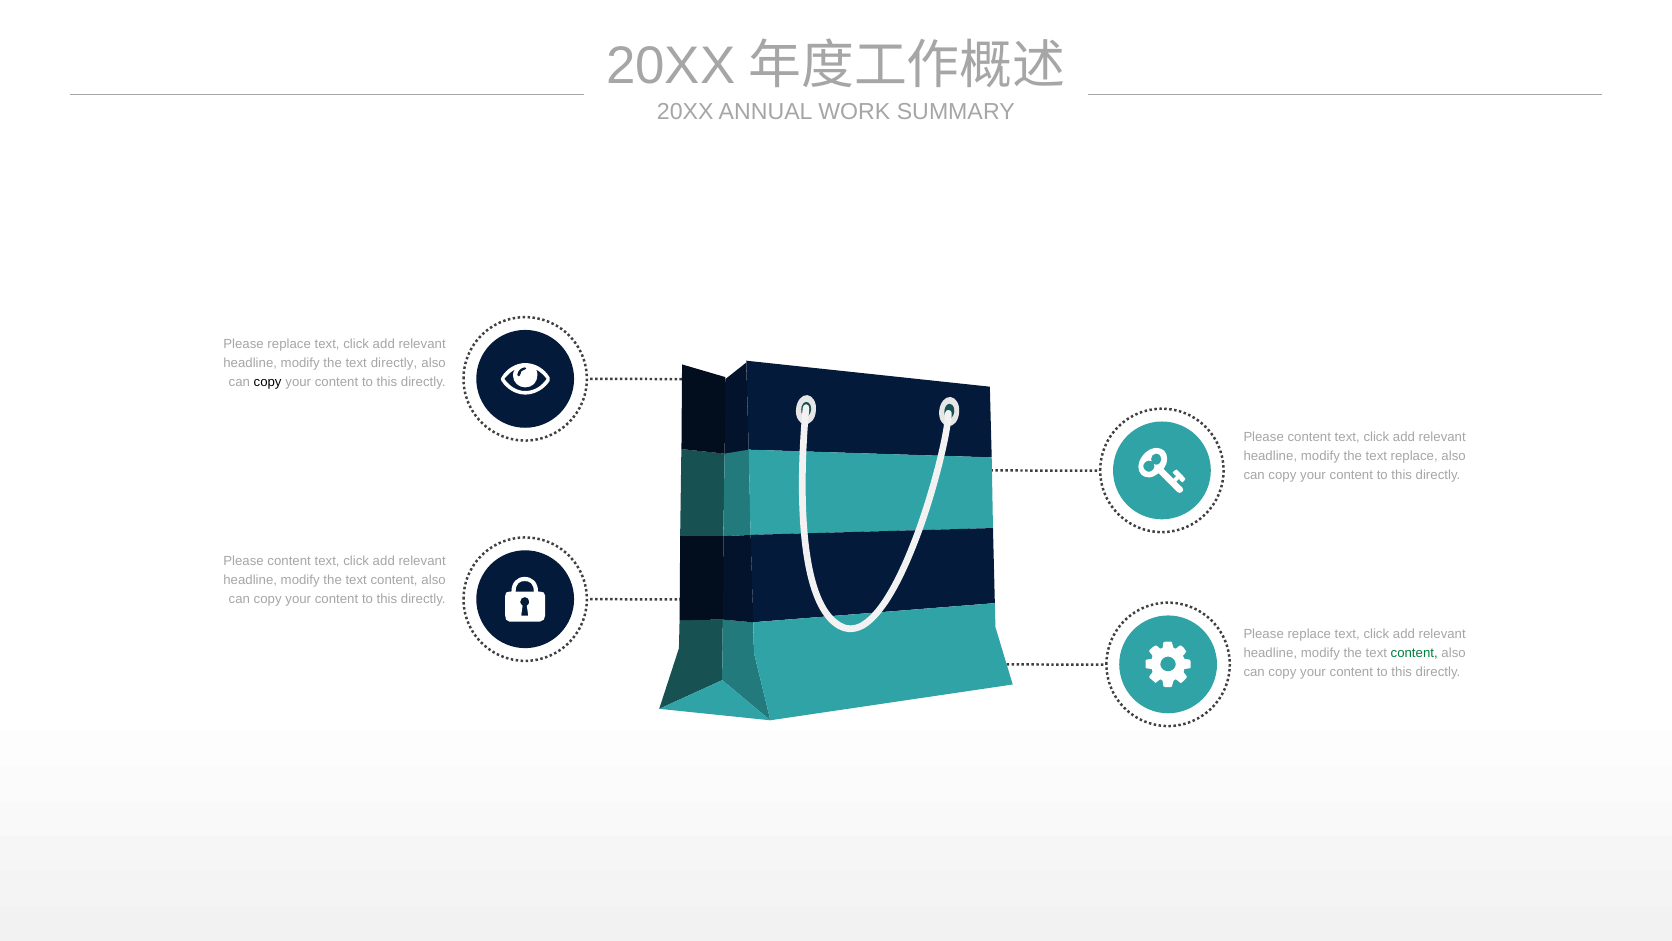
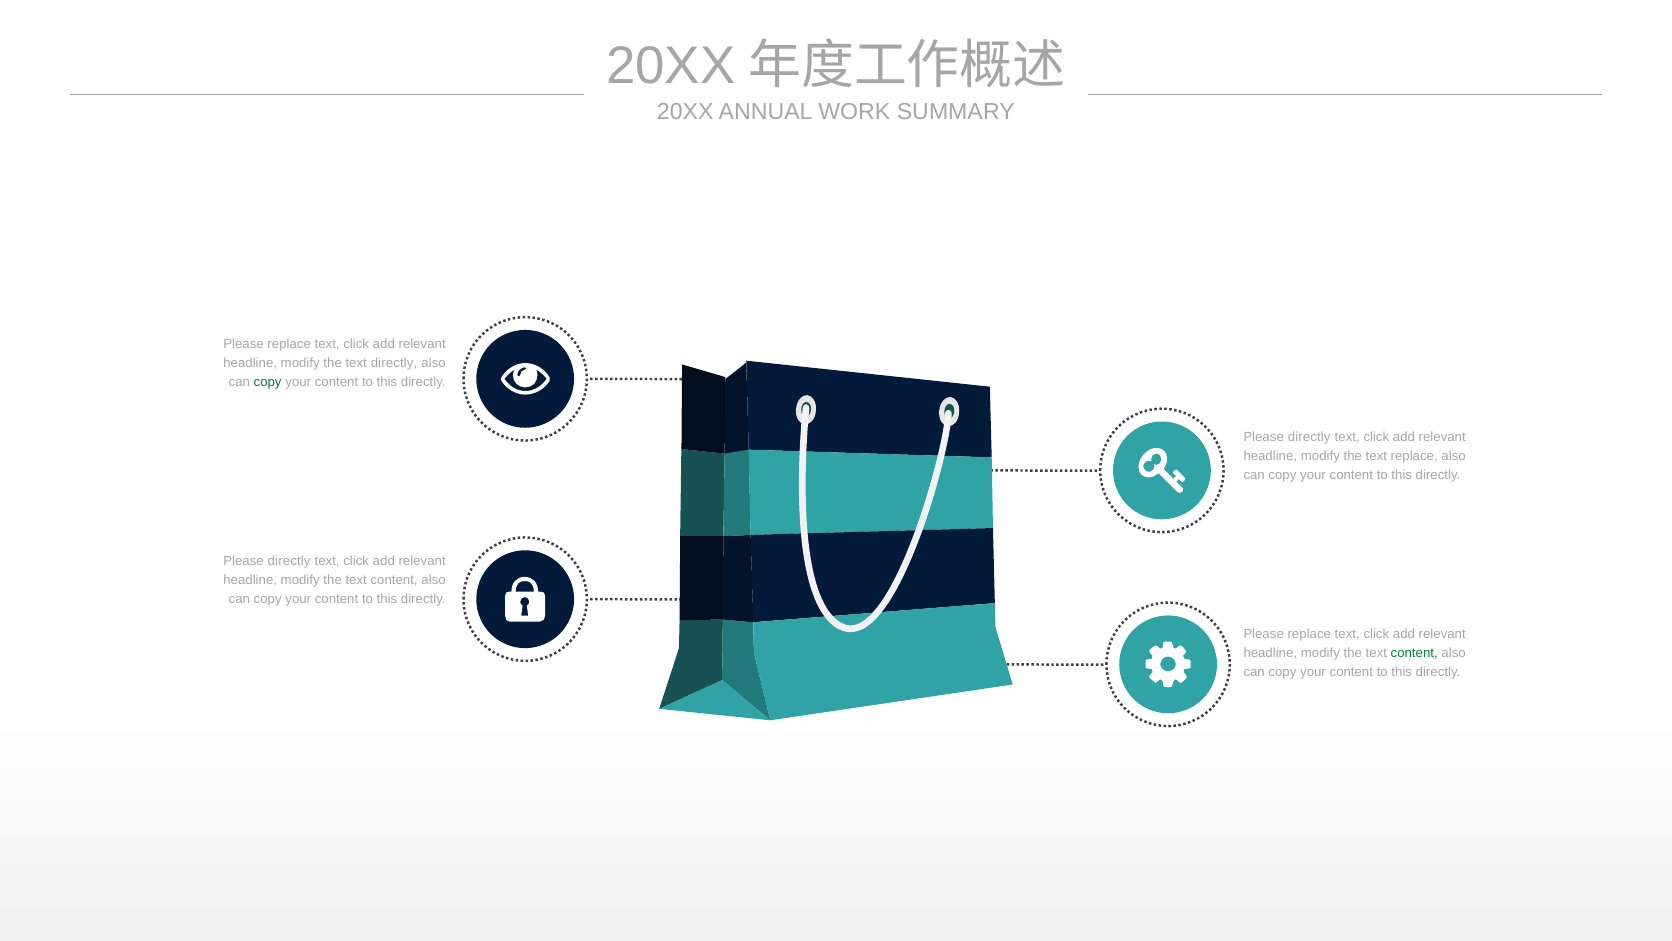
copy at (268, 382) colour: black -> green
content at (1309, 437): content -> directly
content at (289, 561): content -> directly
